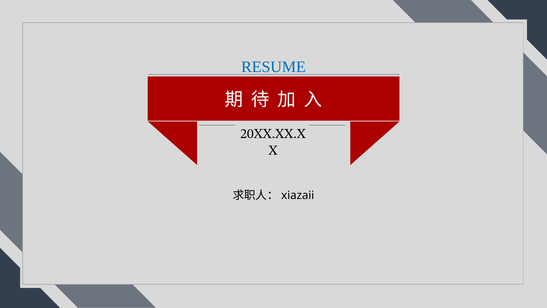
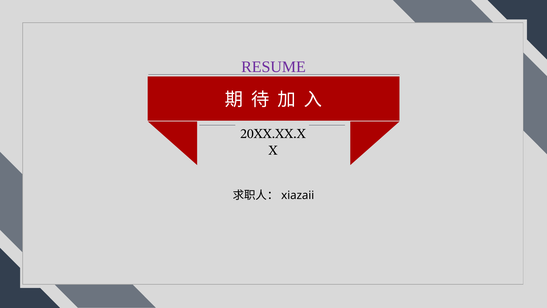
RESUME colour: blue -> purple
